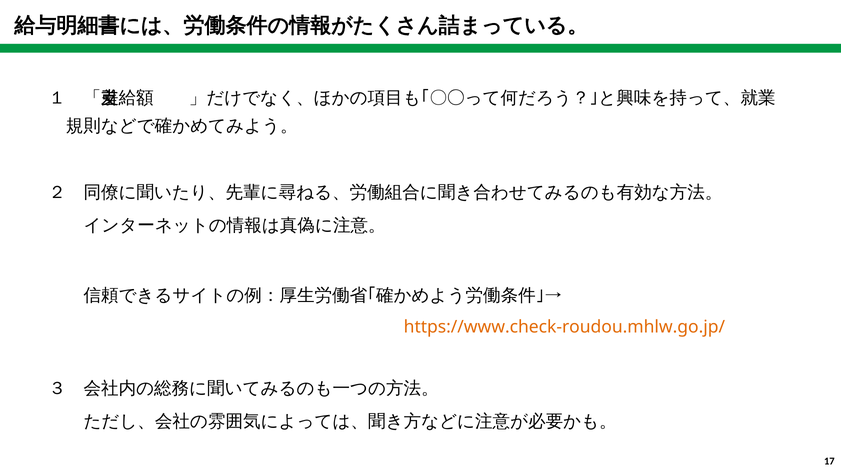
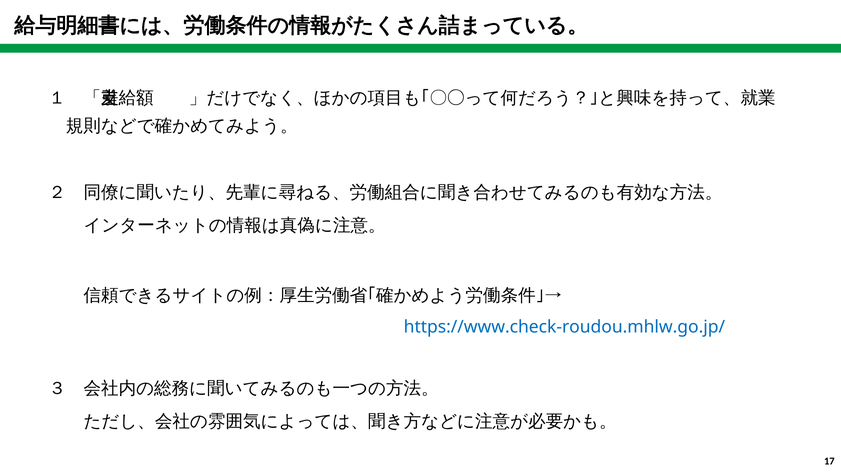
https://www.check-roudou.mhlw.go.jp/ colour: orange -> blue
